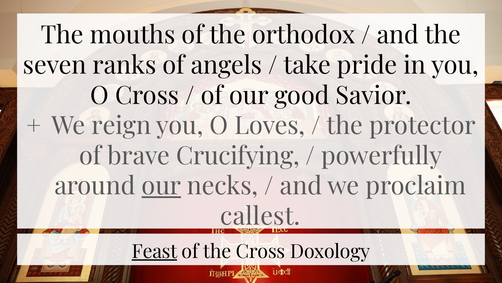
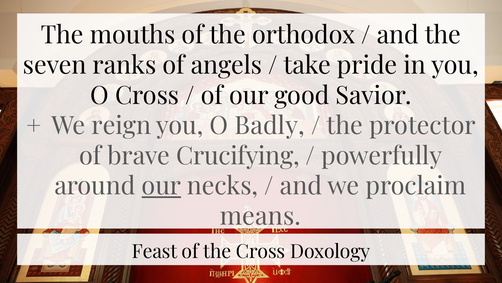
Loves: Loves -> Badly
callest: callest -> means
Feast underline: present -> none
